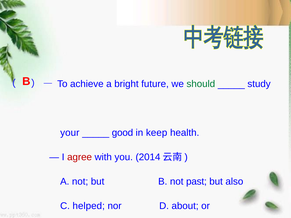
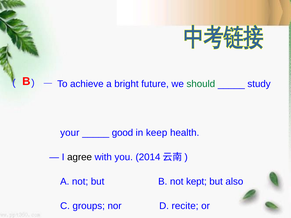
agree colour: red -> black
past: past -> kept
helped: helped -> groups
about: about -> recite
